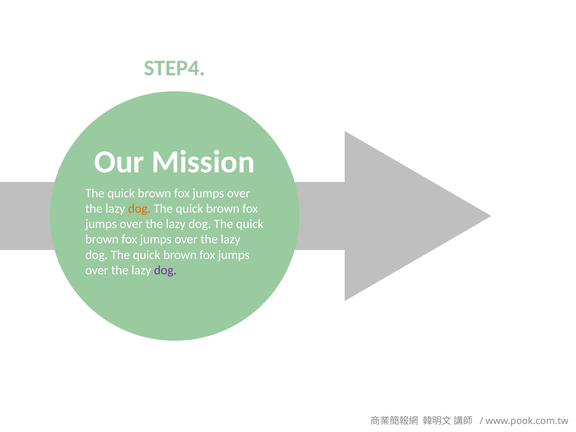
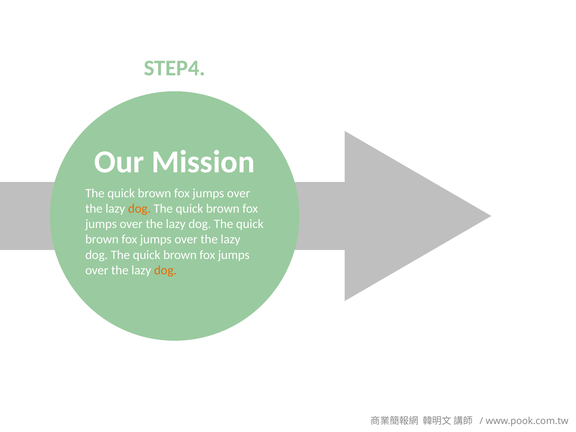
dog at (165, 270) colour: purple -> orange
